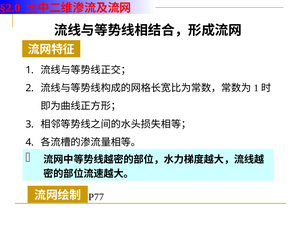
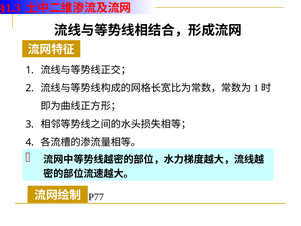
§2.0: §2.0 -> §1.3
